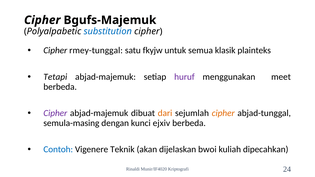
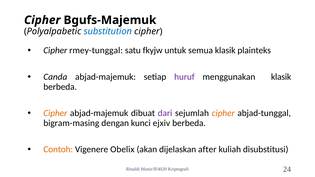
Tetapi: Tetapi -> Canda
menggunakan meet: meet -> klasik
Cipher at (55, 113) colour: purple -> orange
dari colour: orange -> purple
semula-masing: semula-masing -> bigram-masing
Contoh colour: blue -> orange
Teknik: Teknik -> Obelix
bwoi: bwoi -> after
dipecahkan: dipecahkan -> disubstitusi
